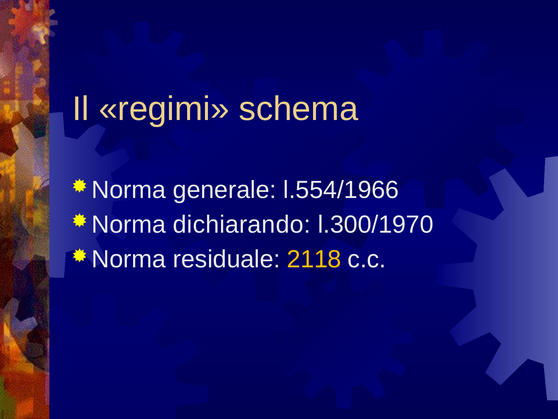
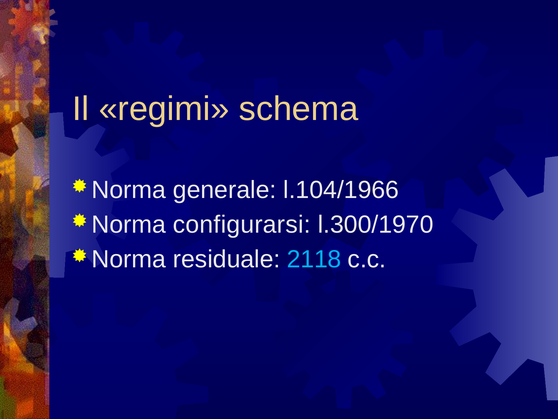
l.554/1966: l.554/1966 -> l.104/1966
dichiarando: dichiarando -> configurarsi
2118 colour: yellow -> light blue
